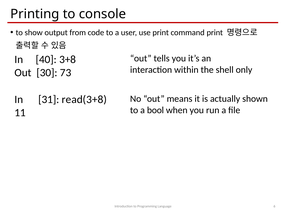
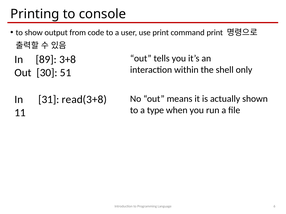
40: 40 -> 89
73: 73 -> 51
bool: bool -> type
